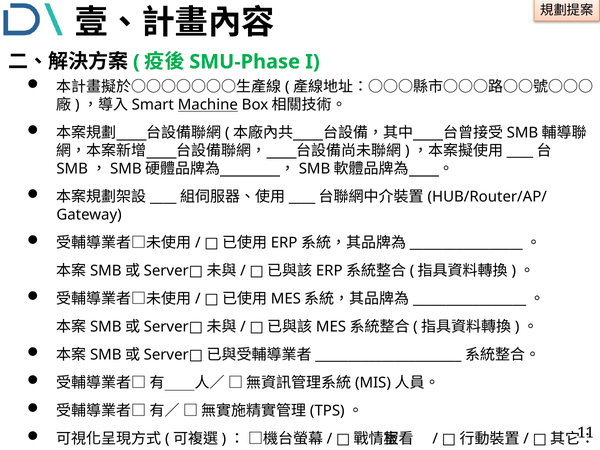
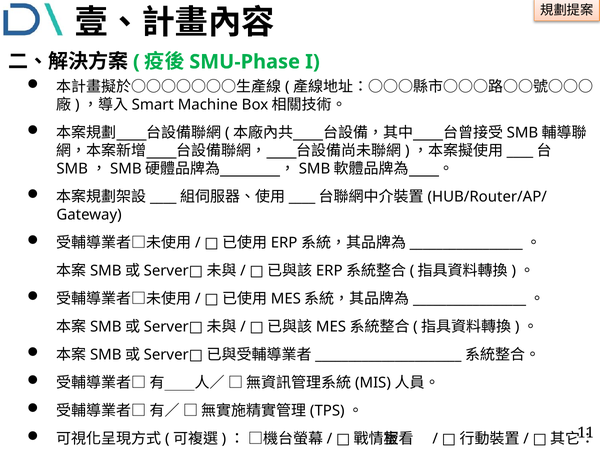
Machine underline: present -> none
